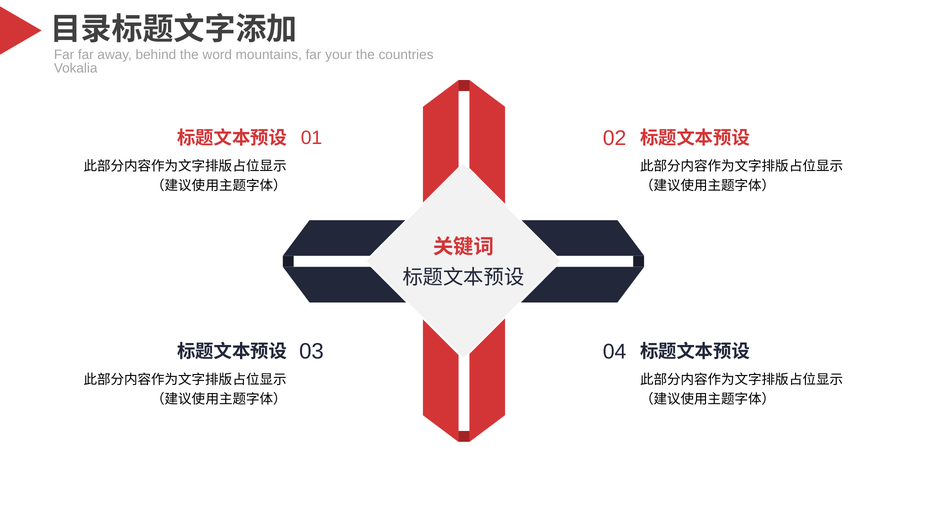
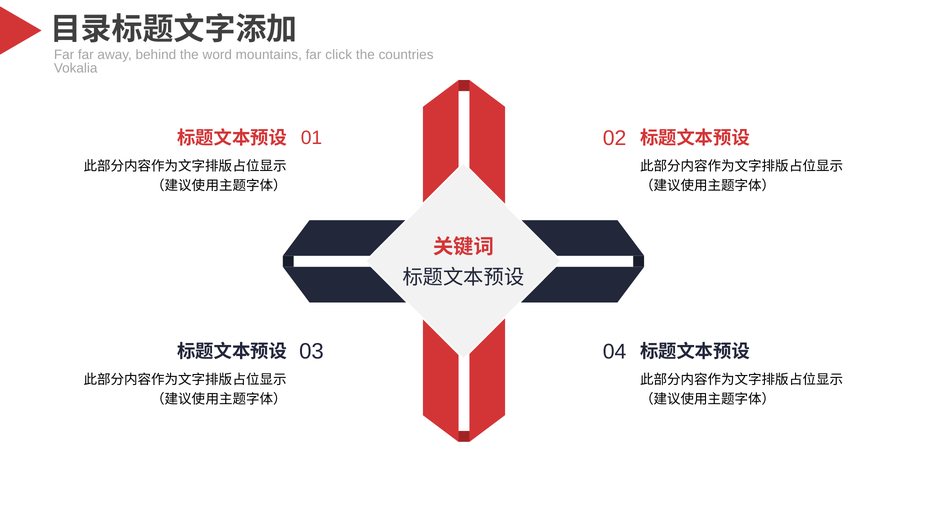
your: your -> click
